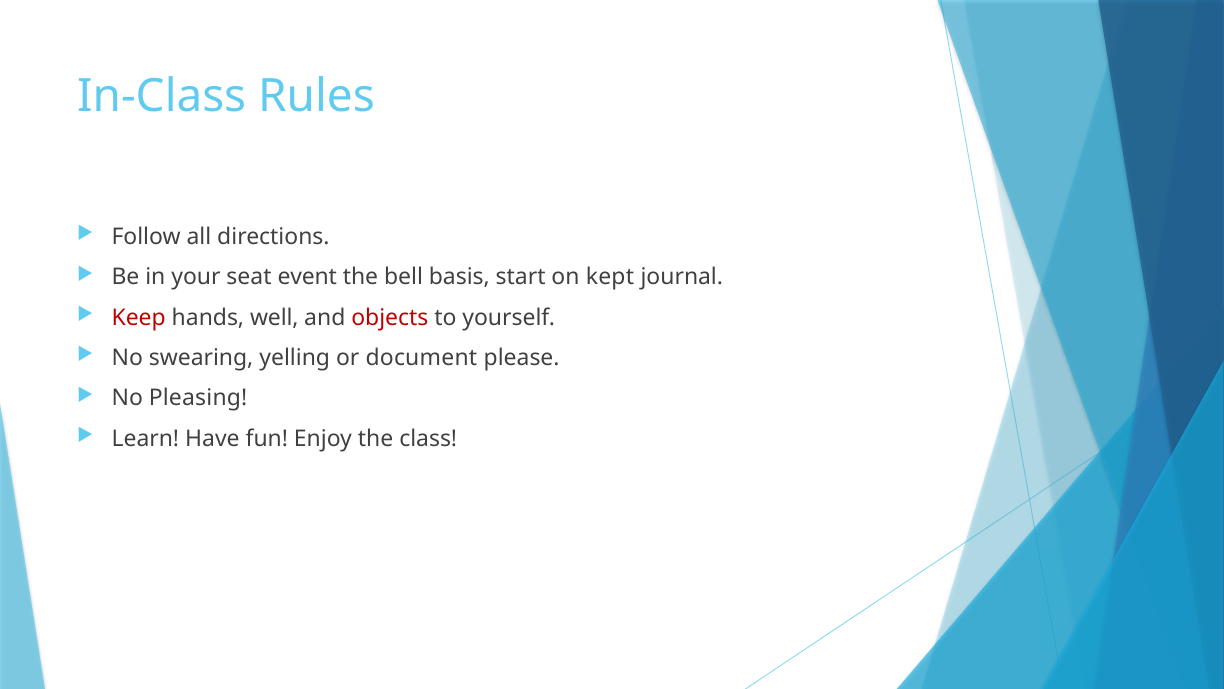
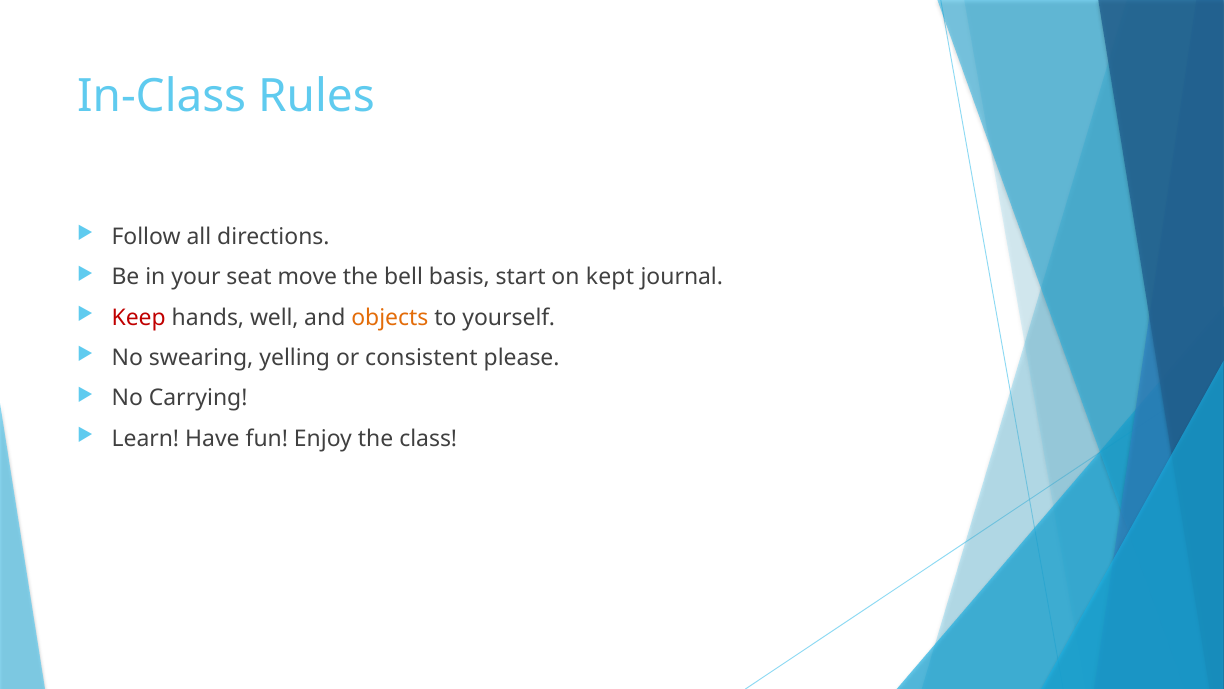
event: event -> move
objects colour: red -> orange
document: document -> consistent
Pleasing: Pleasing -> Carrying
